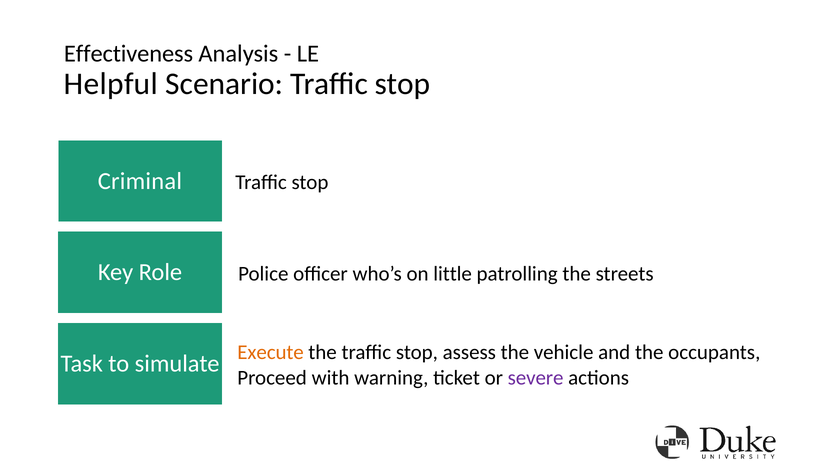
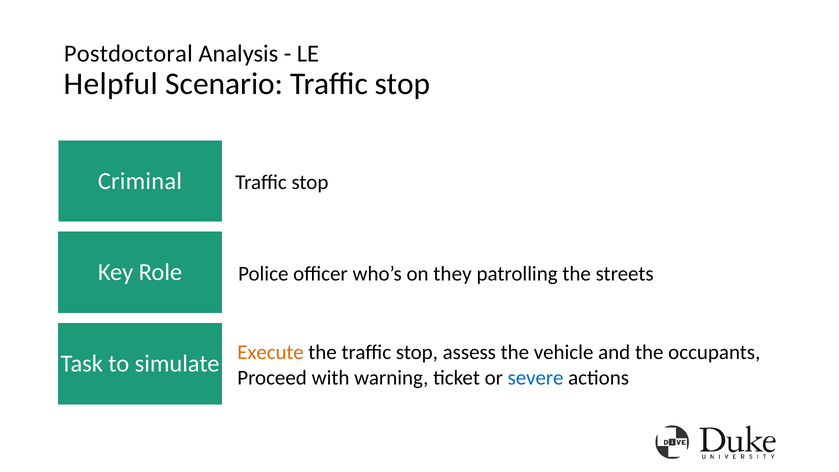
Effectiveness: Effectiveness -> Postdoctoral
little: little -> they
severe colour: purple -> blue
